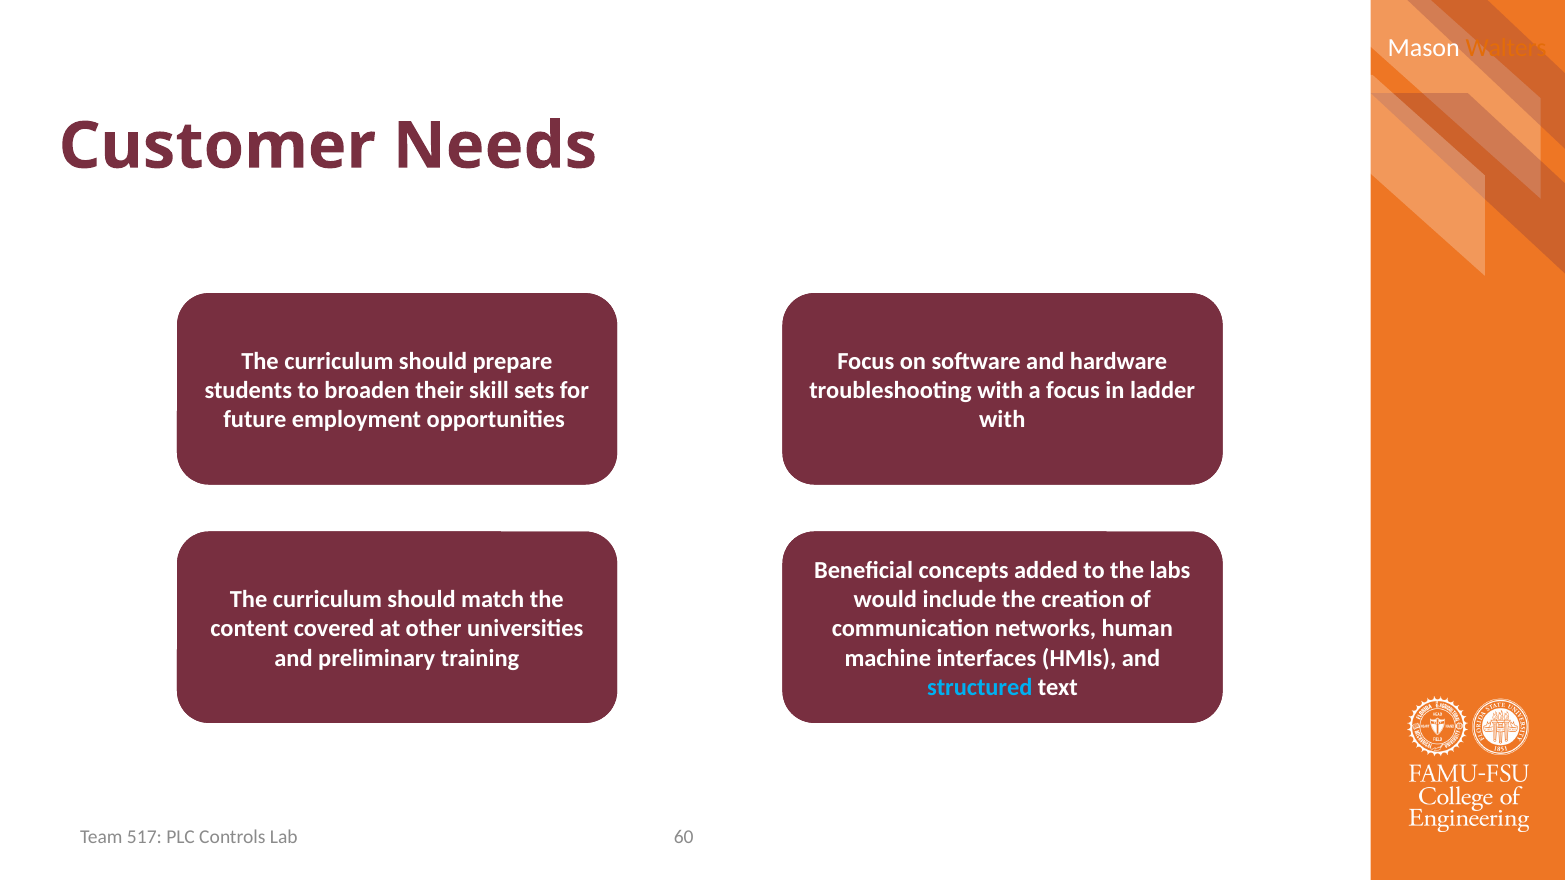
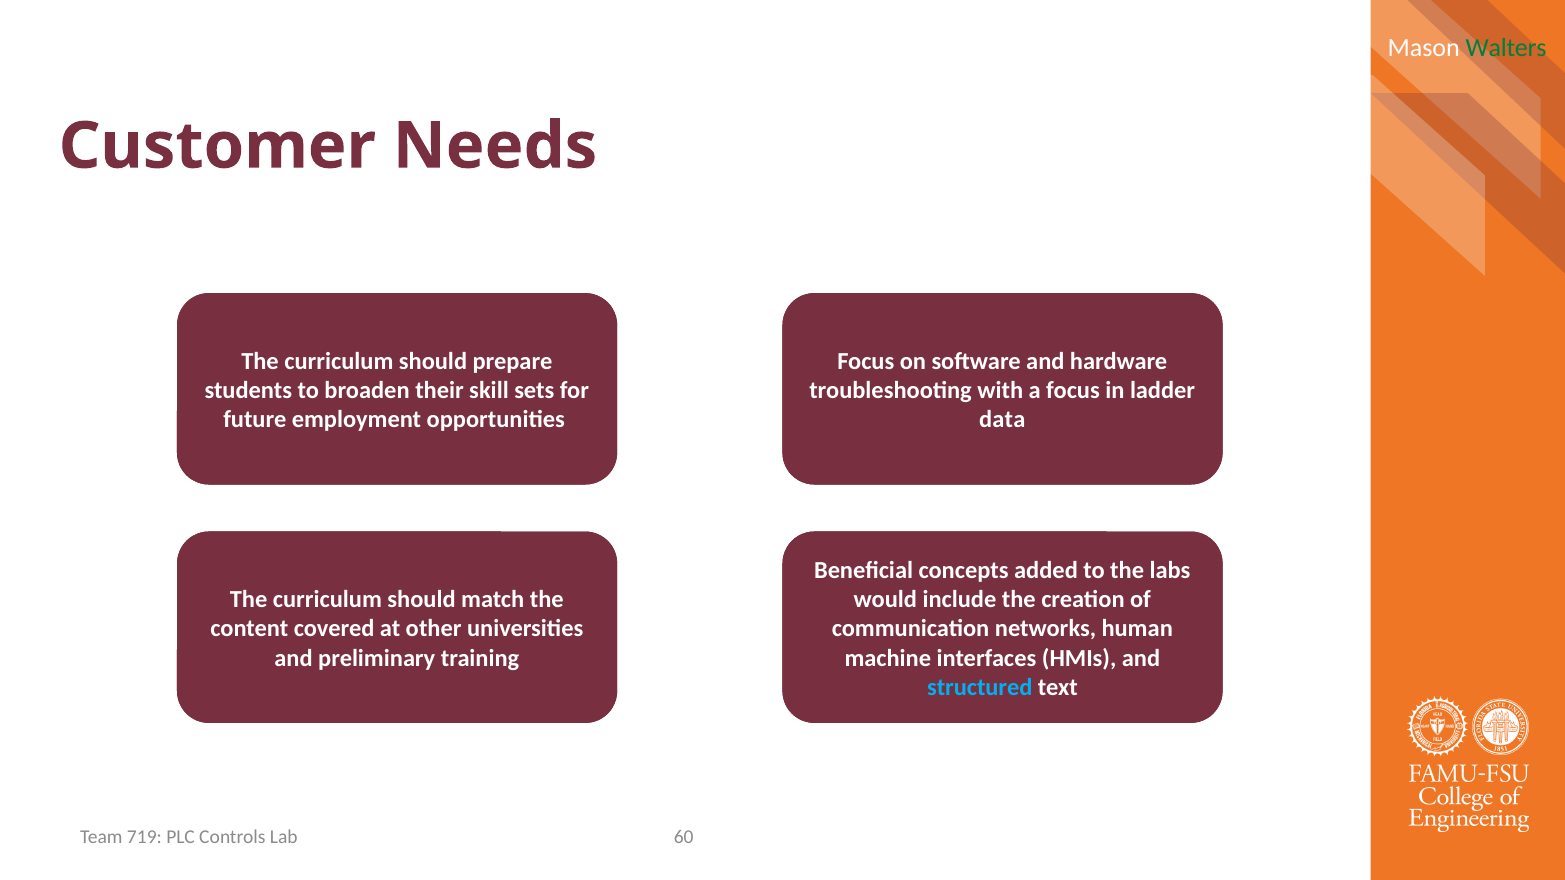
Walters colour: orange -> green
with at (1002, 420): with -> data
517: 517 -> 719
